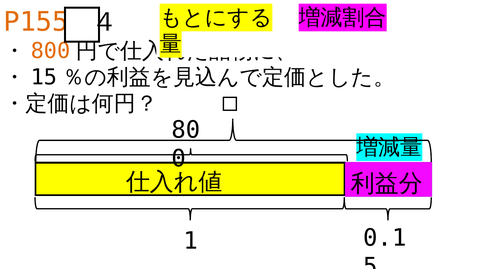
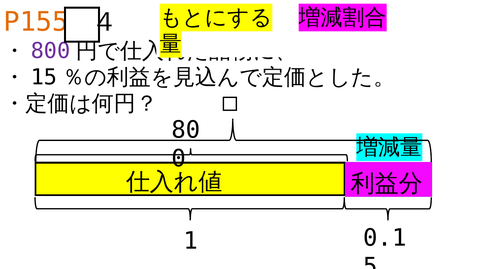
800 colour: orange -> purple
